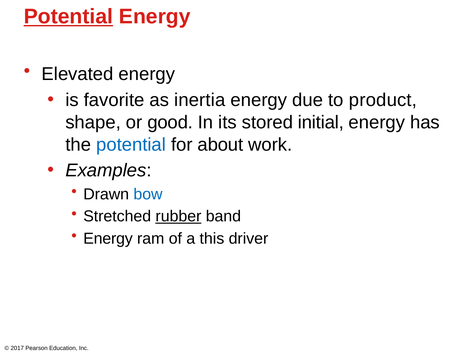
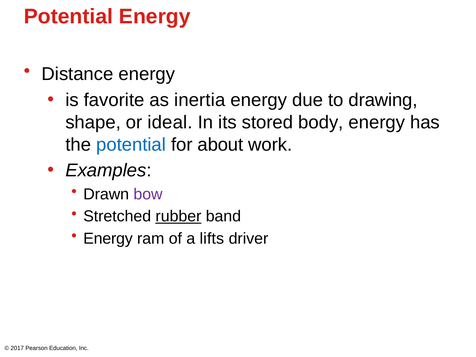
Potential at (68, 17) underline: present -> none
Elevated: Elevated -> Distance
product: product -> drawing
good: good -> ideal
initial: initial -> body
bow colour: blue -> purple
this: this -> lifts
